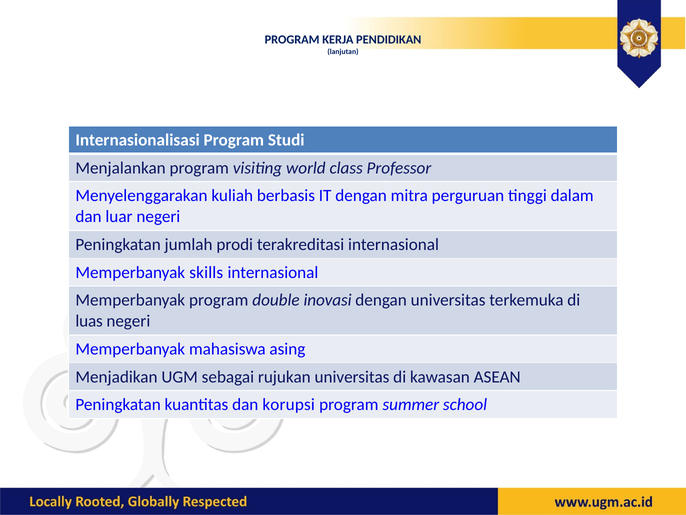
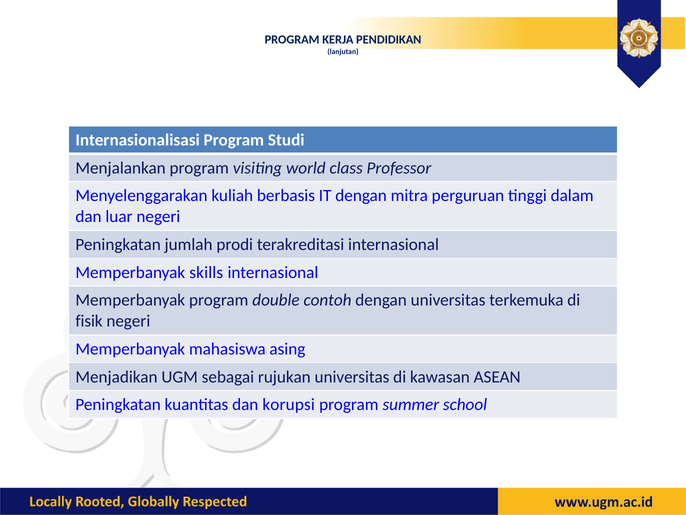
inovasi: inovasi -> contoh
luas: luas -> fisik
